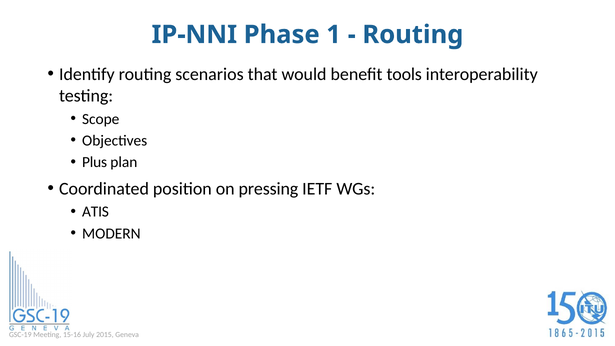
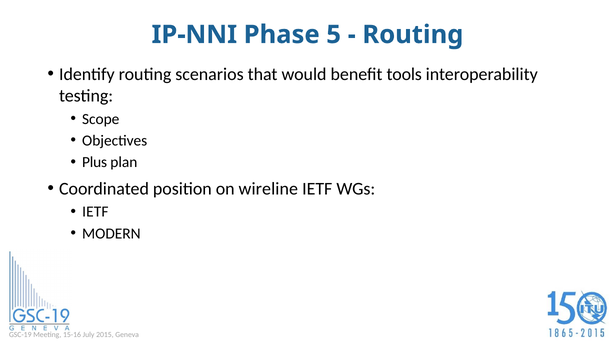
1: 1 -> 5
pressing: pressing -> wireline
ATIS at (96, 212): ATIS -> IETF
